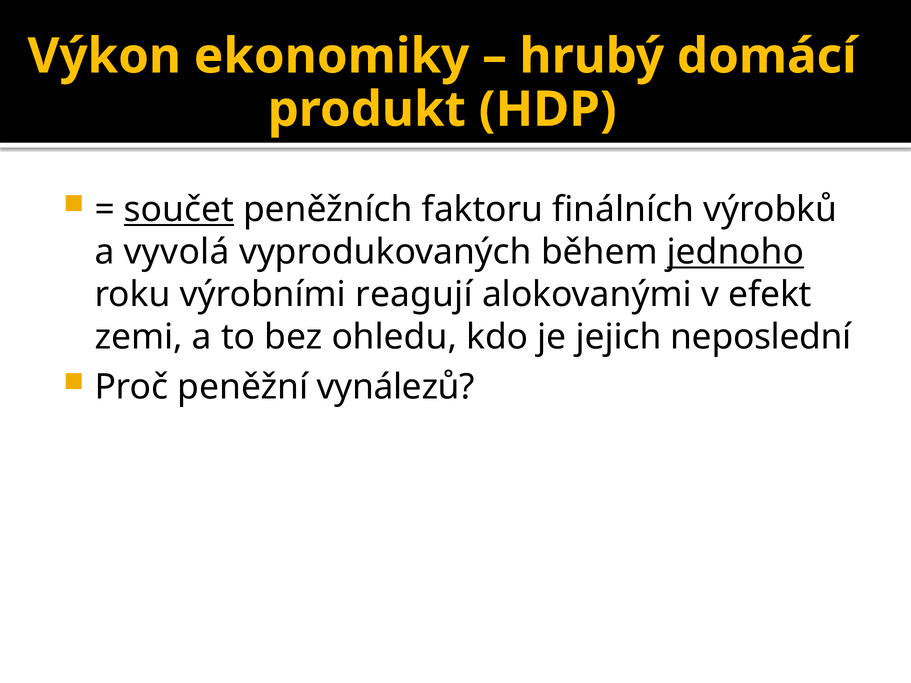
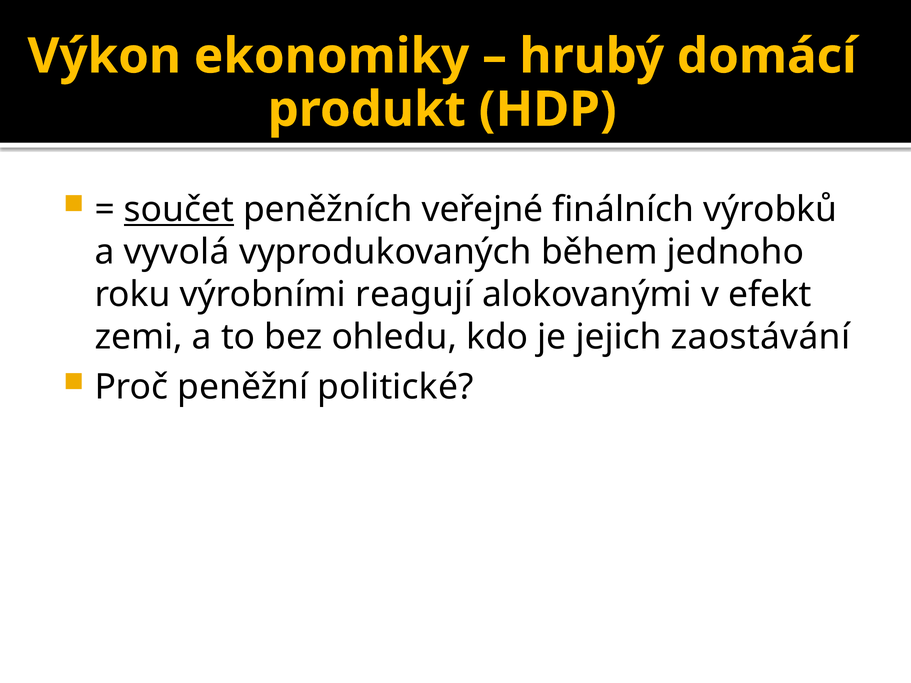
faktoru: faktoru -> veřejné
jednoho underline: present -> none
neposlední: neposlední -> zaostávání
vynálezů: vynálezů -> politické
